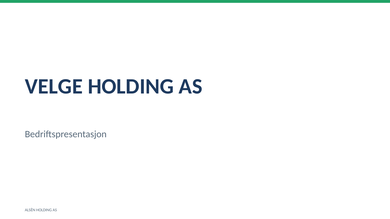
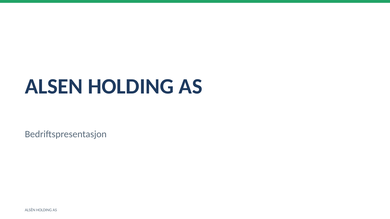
VELGE: VELGE -> ALSEN
